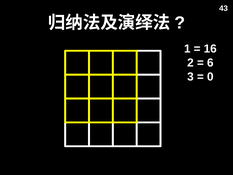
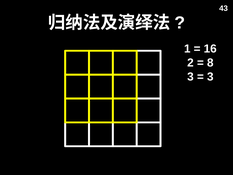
6: 6 -> 8
0 at (210, 77): 0 -> 3
